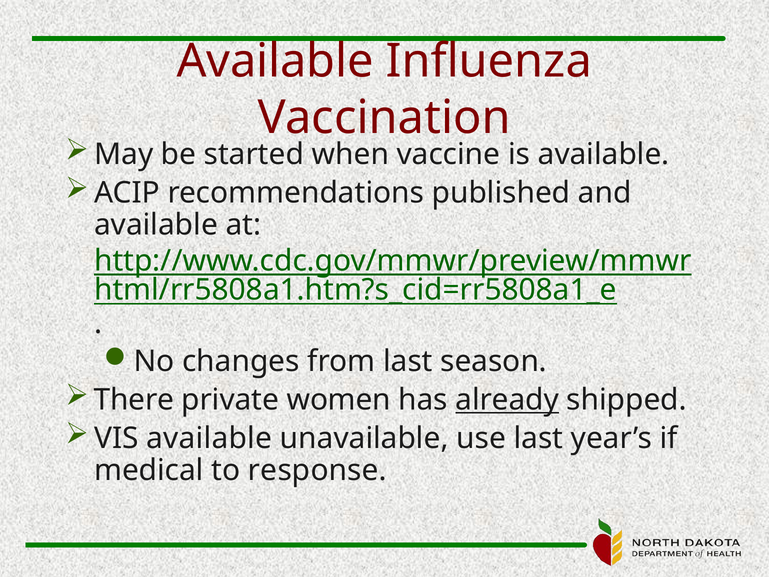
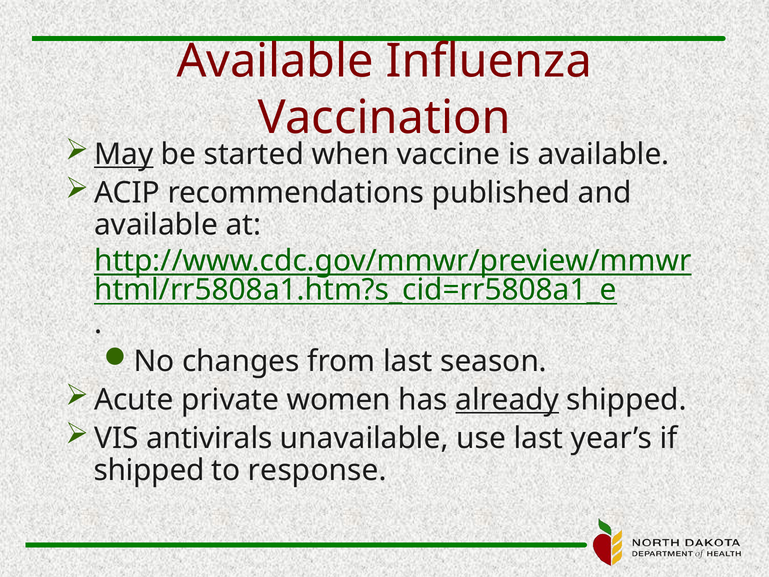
May underline: none -> present
There: There -> Acute
VIS available: available -> antivirals
medical at (149, 470): medical -> shipped
